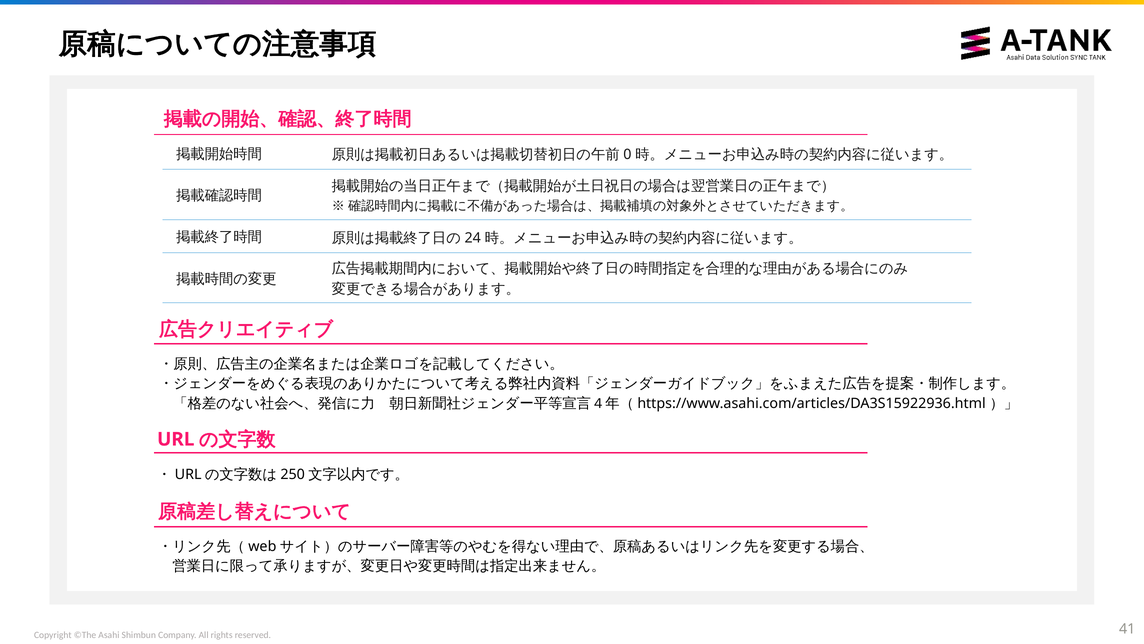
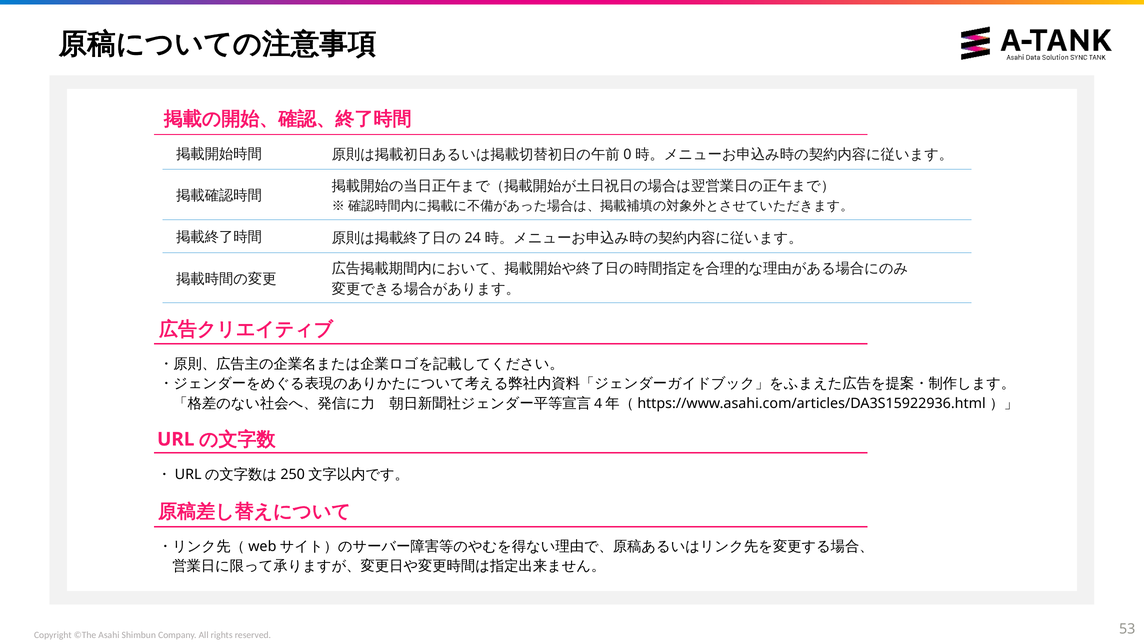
41: 41 -> 53
